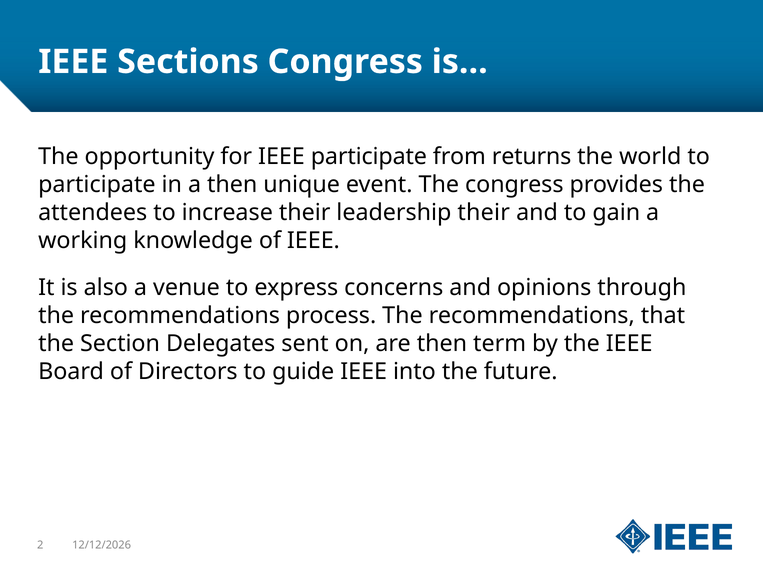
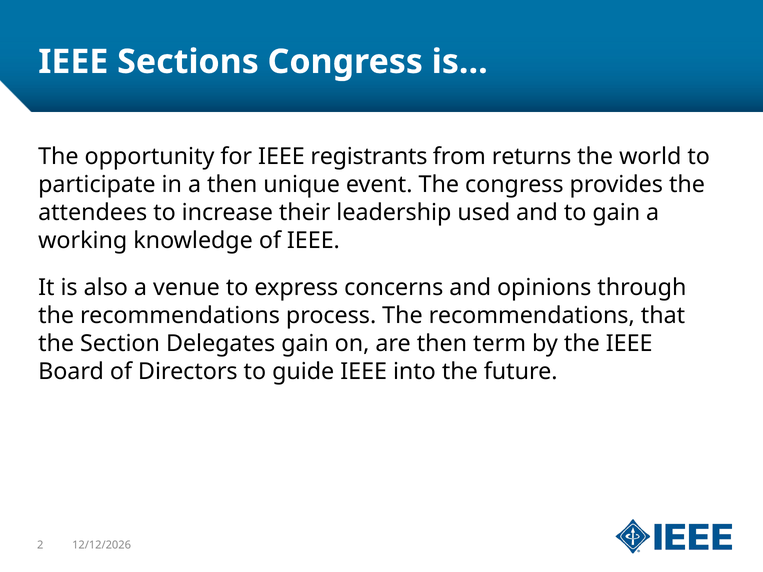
IEEE participate: participate -> registrants
leadership their: their -> used
Delegates sent: sent -> gain
